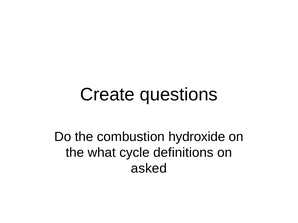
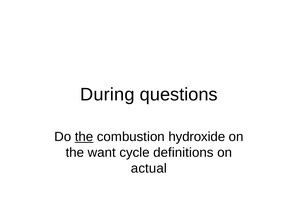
Create: Create -> During
the at (84, 137) underline: none -> present
what: what -> want
asked: asked -> actual
